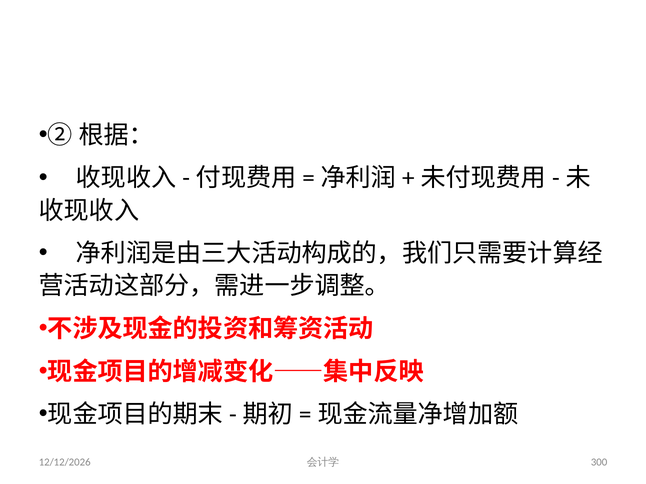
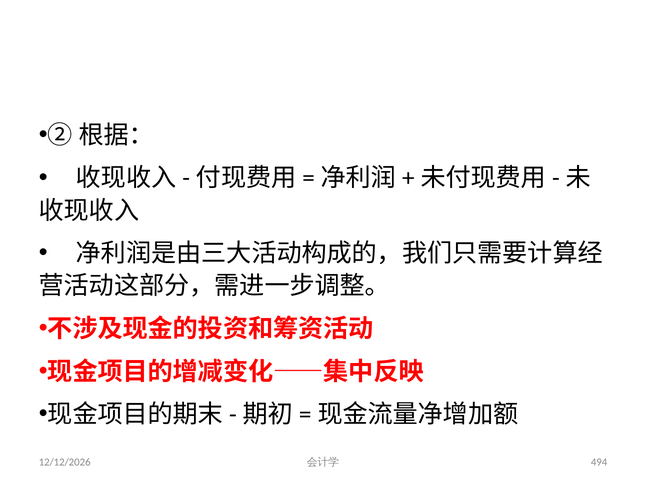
300: 300 -> 494
